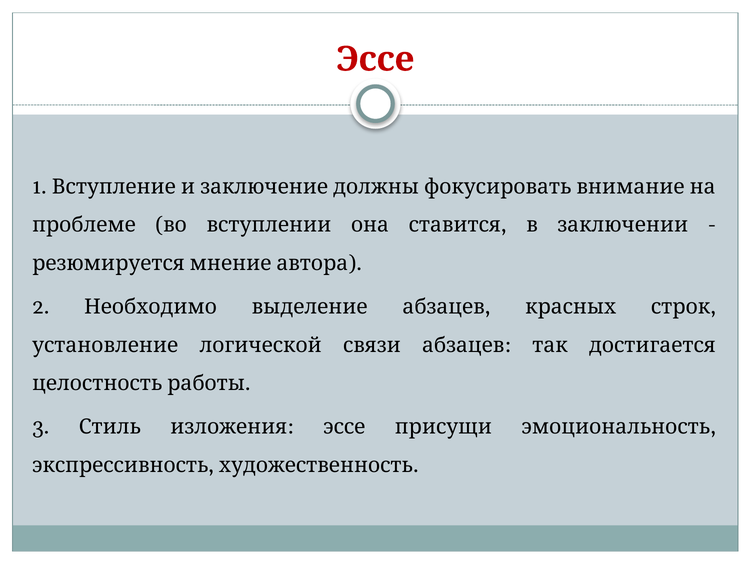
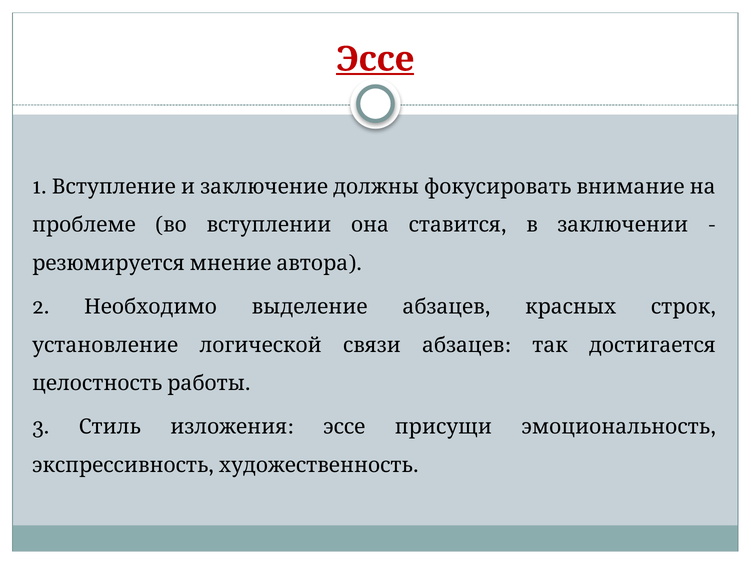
Эссе at (375, 59) underline: none -> present
